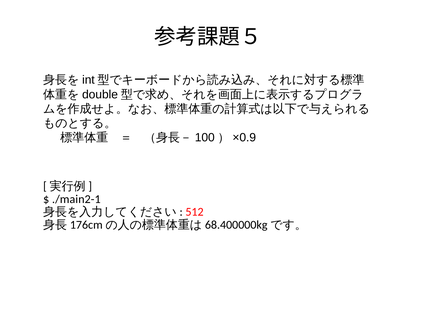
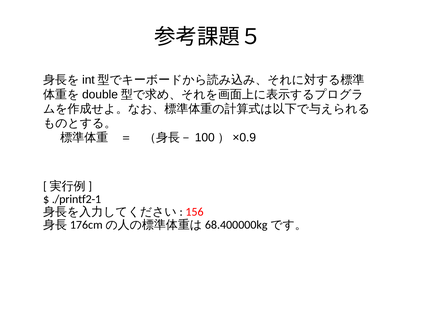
./main2-1: ./main2-1 -> ./printf2-1
512: 512 -> 156
